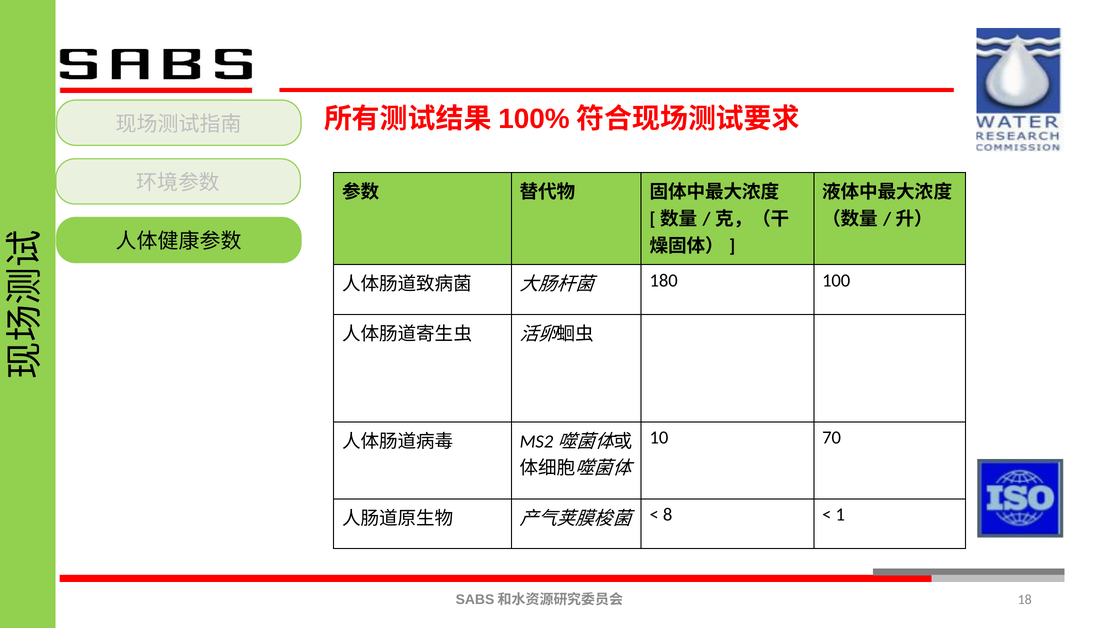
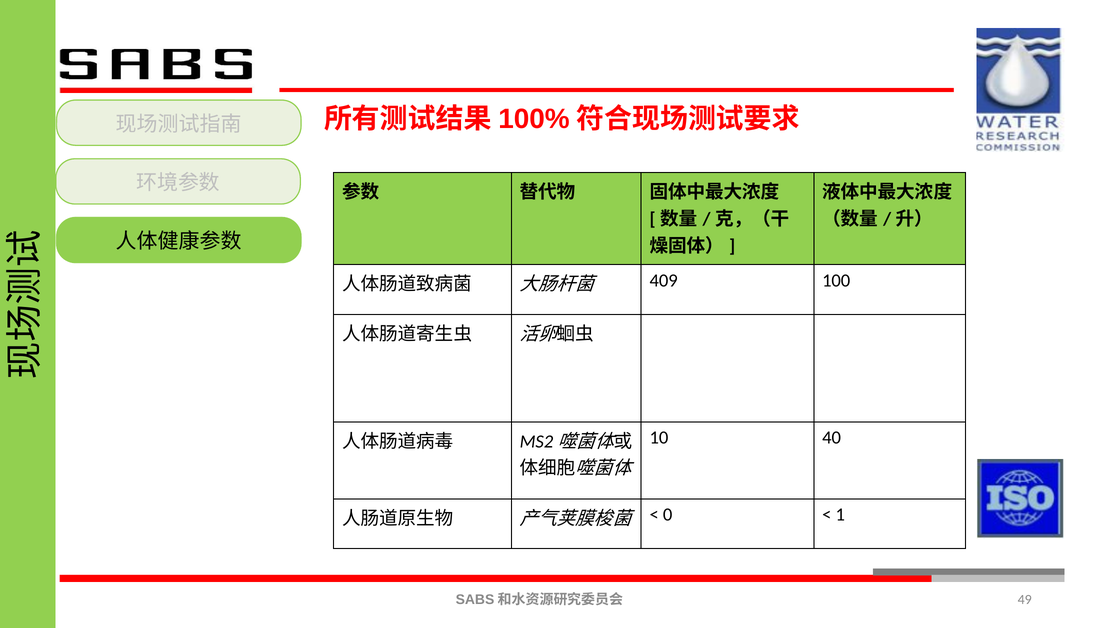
180: 180 -> 409
70: 70 -> 40
8: 8 -> 0
18: 18 -> 49
